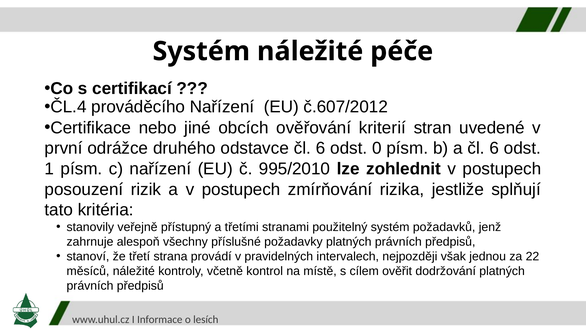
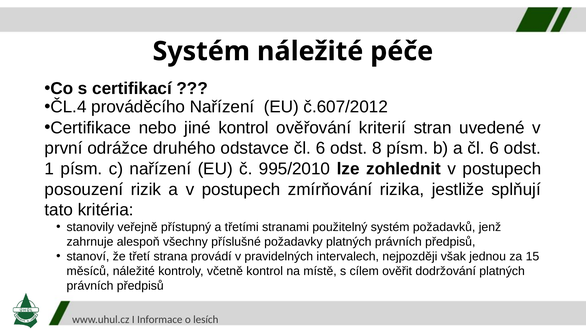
jiné obcích: obcích -> kontrol
0: 0 -> 8
22: 22 -> 15
